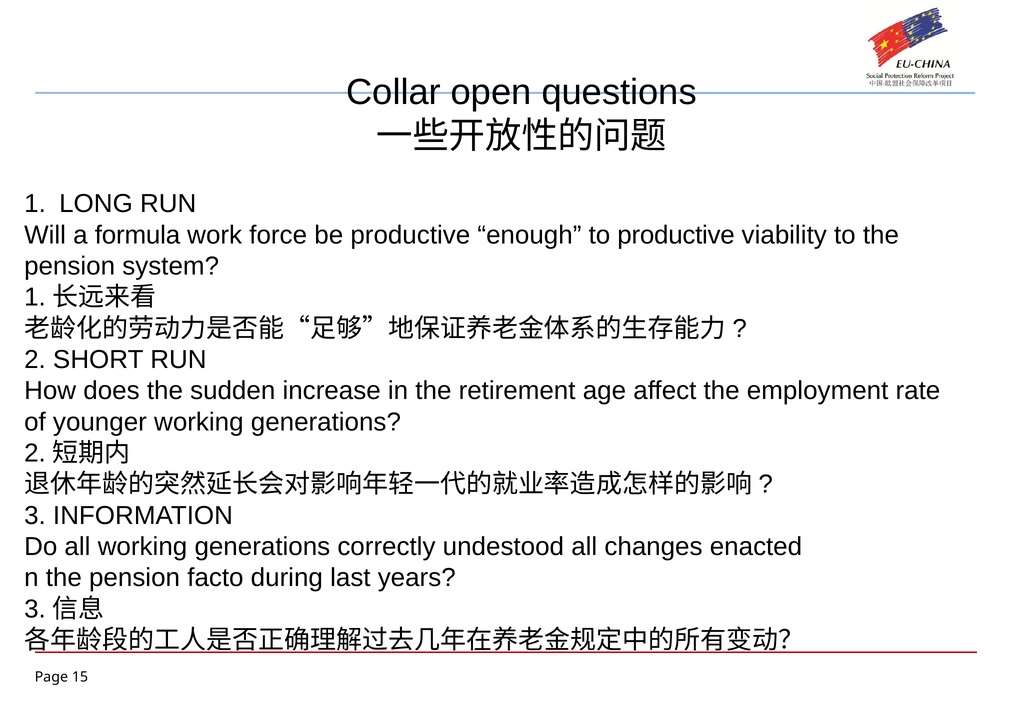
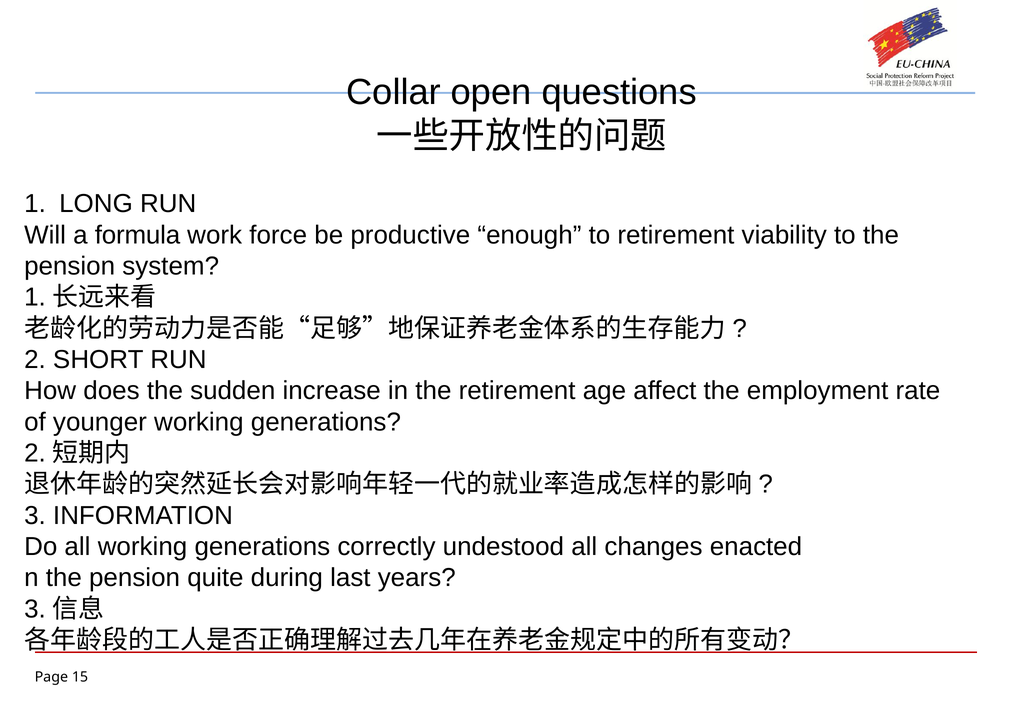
to productive: productive -> retirement
facto: facto -> quite
